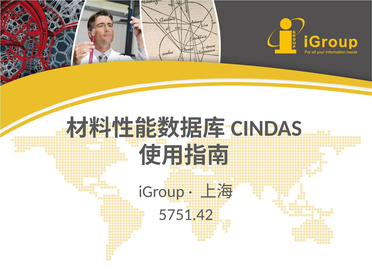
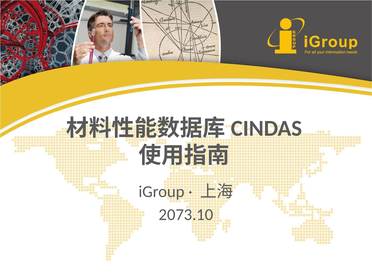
5751.42: 5751.42 -> 2073.10
